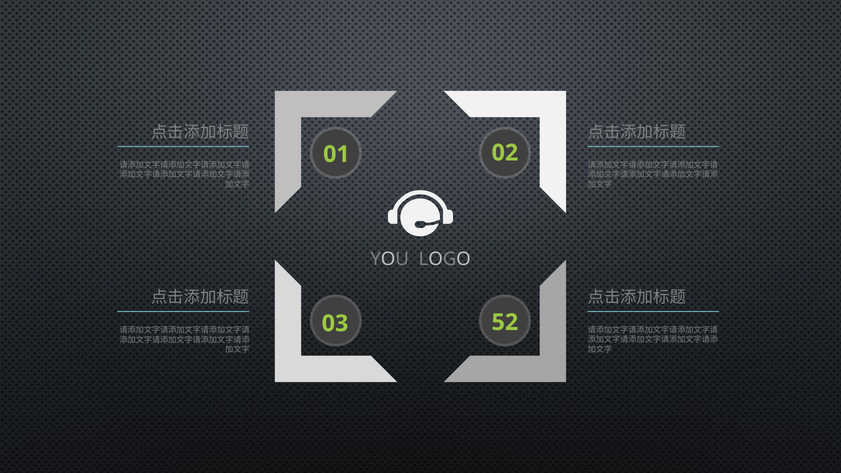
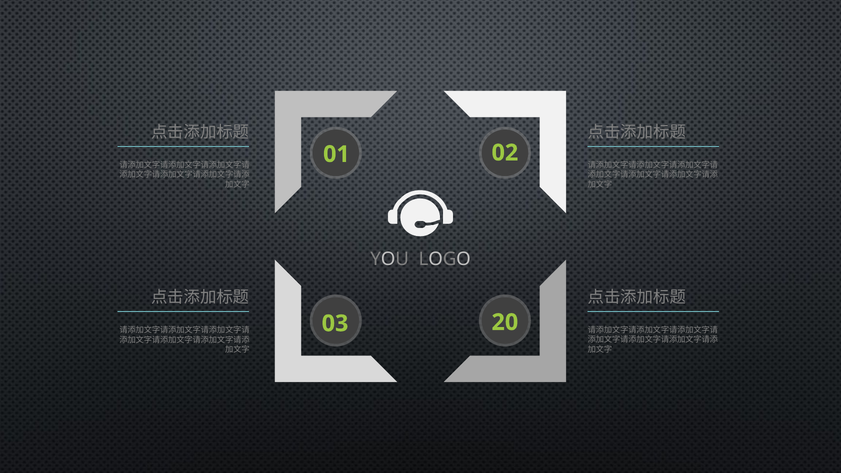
52: 52 -> 20
